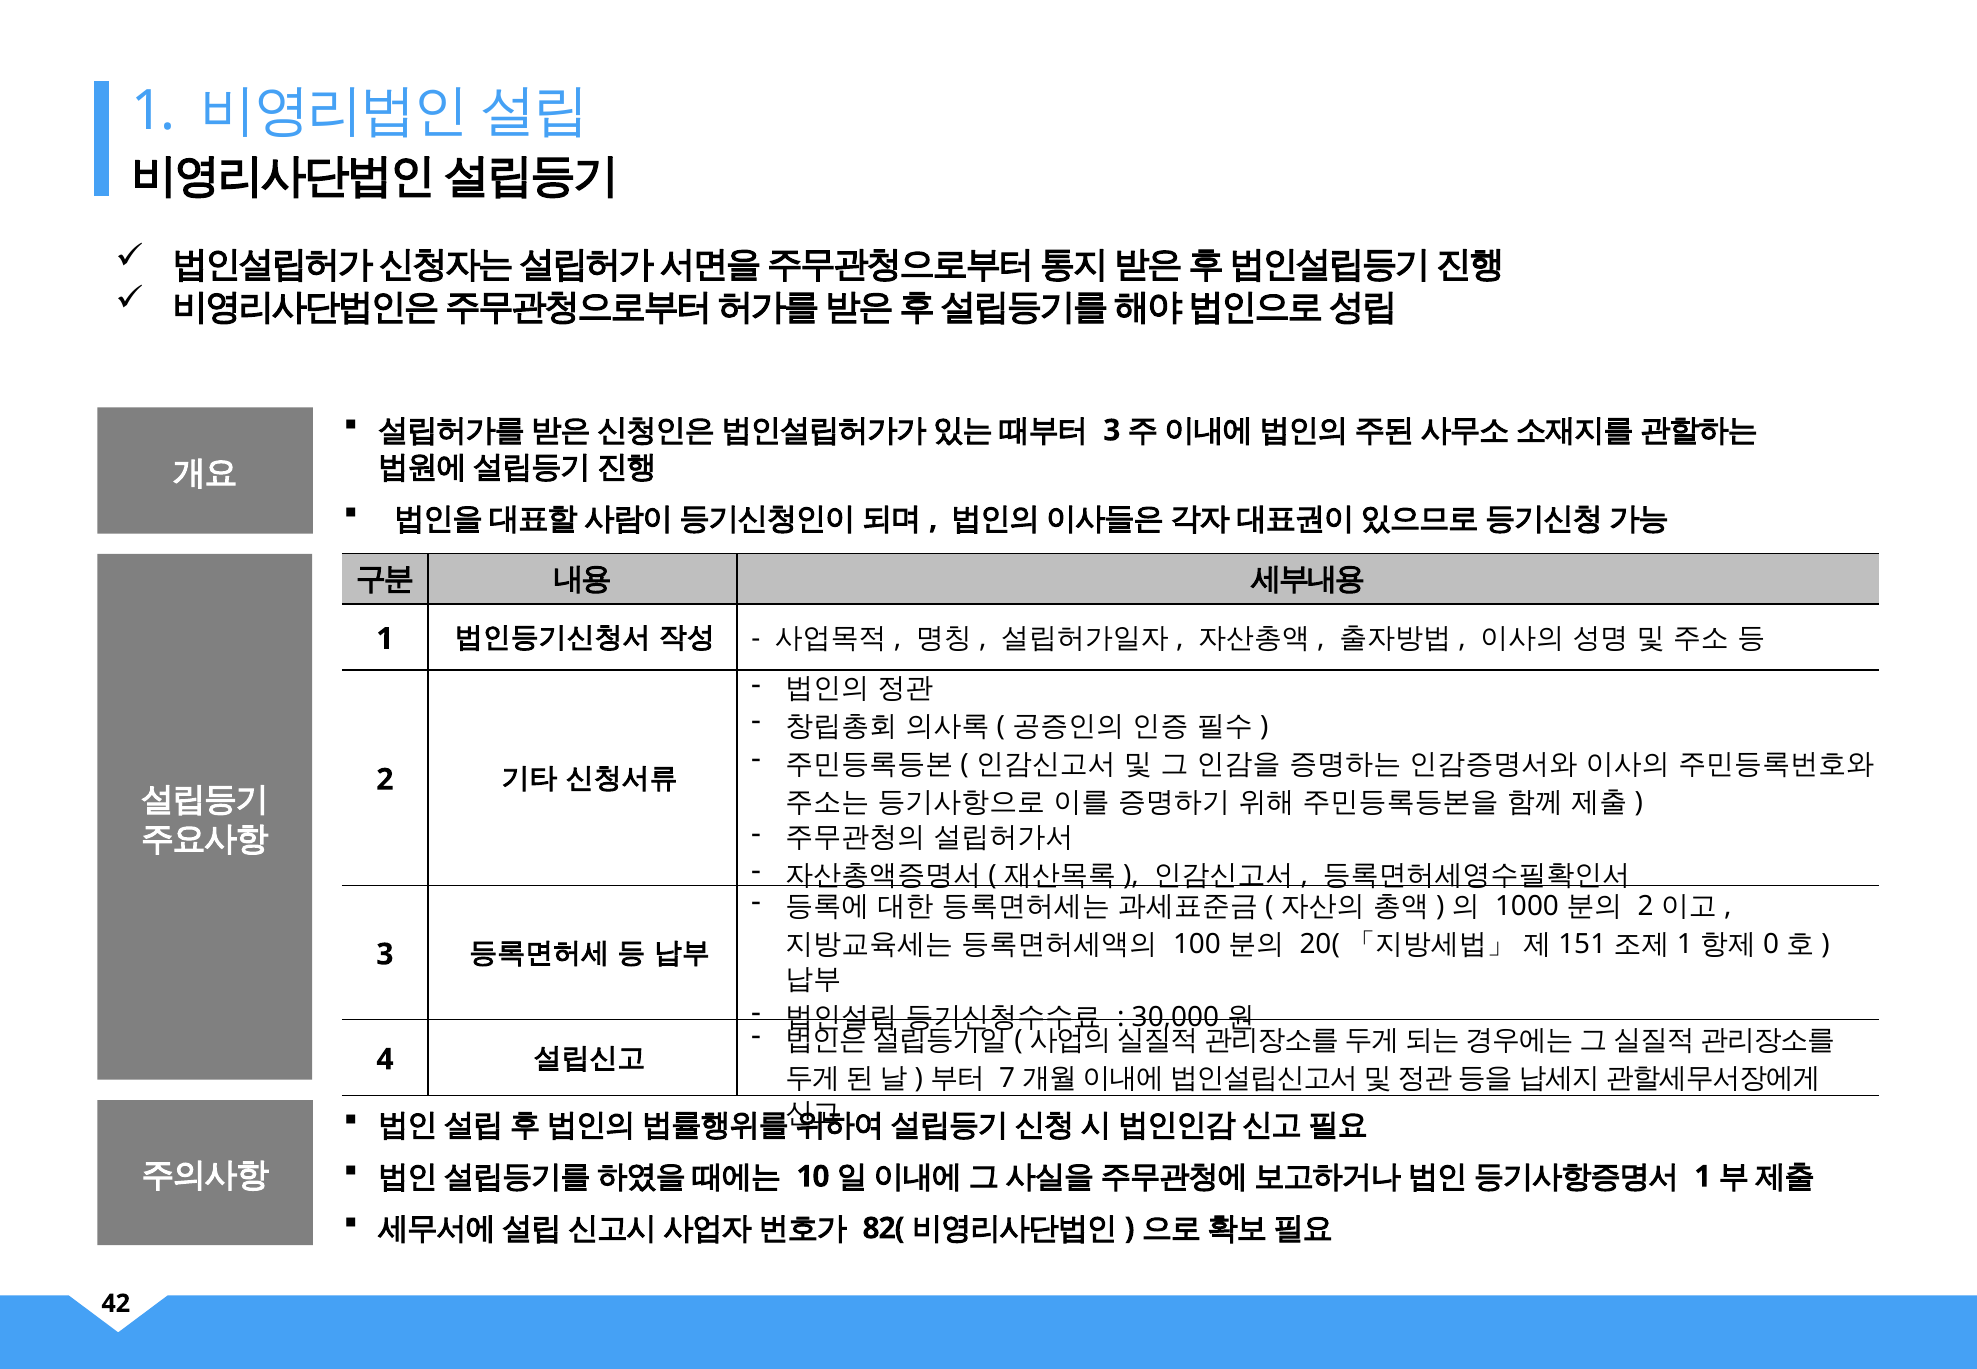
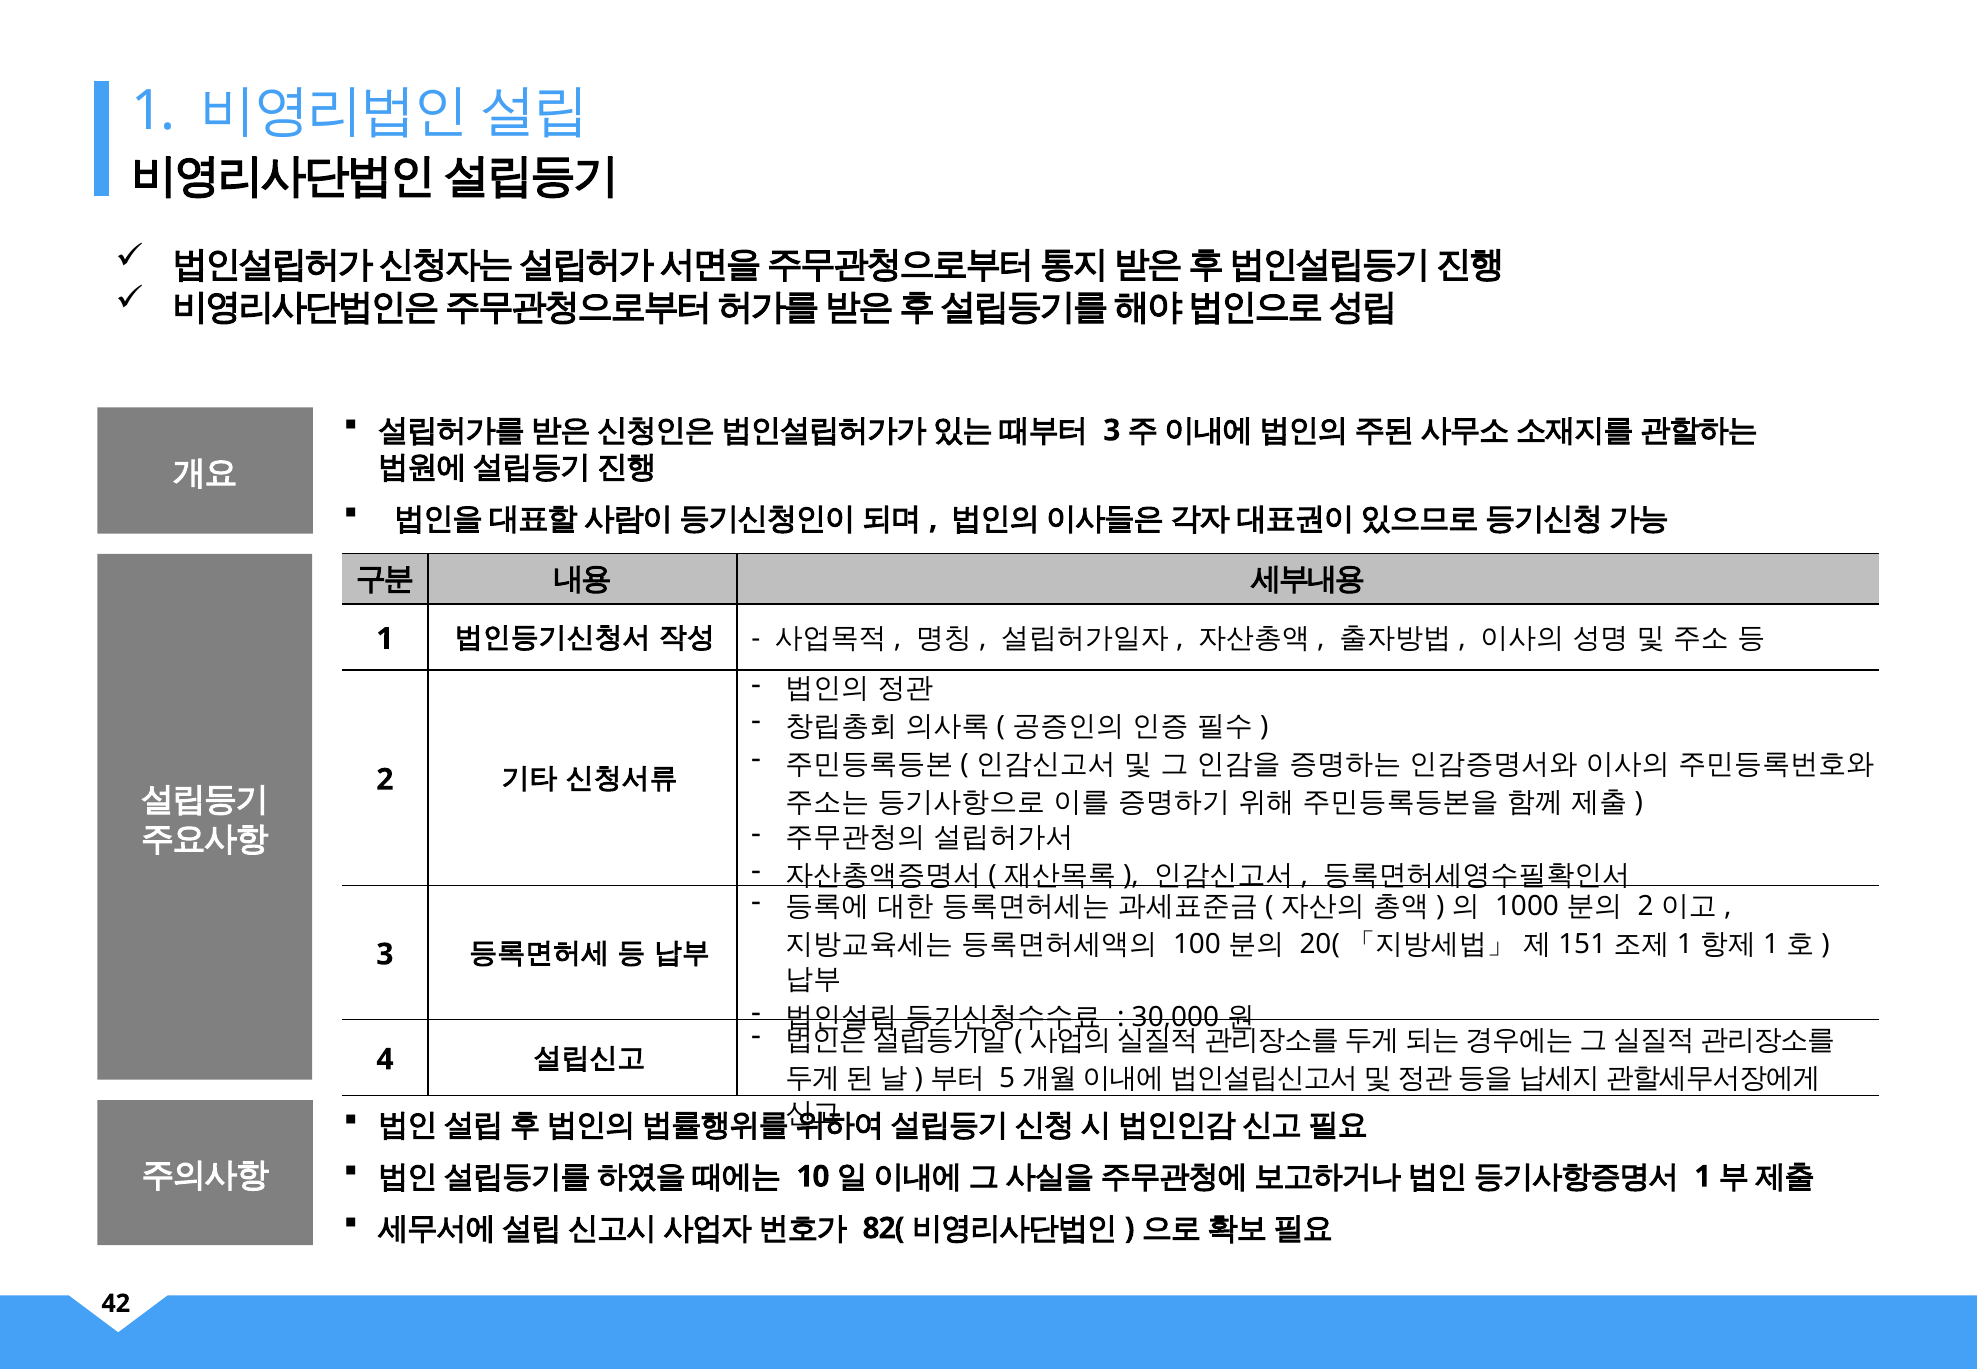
0 at (1771, 944): 0 -> 1
7: 7 -> 5
